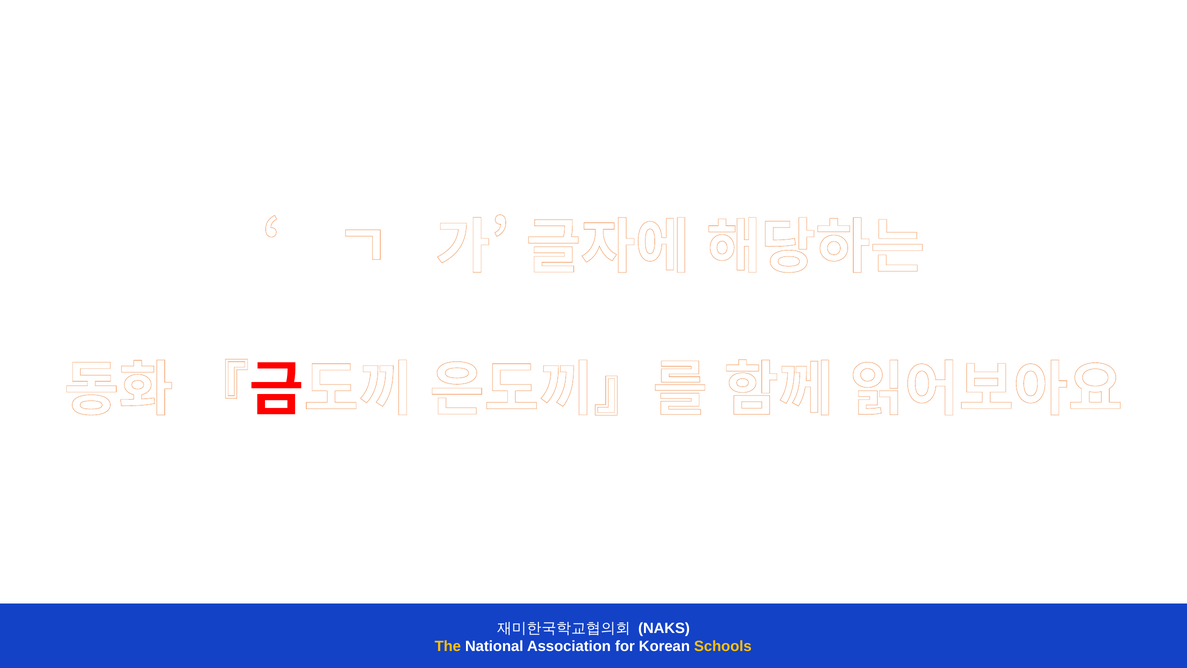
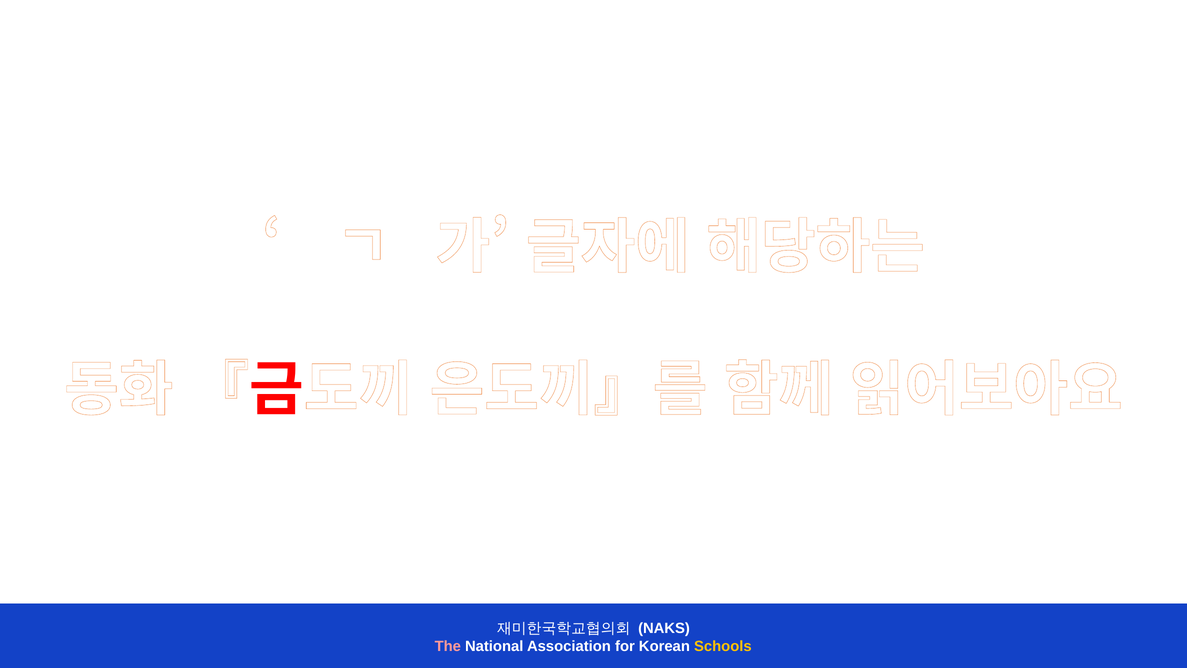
The colour: yellow -> pink
